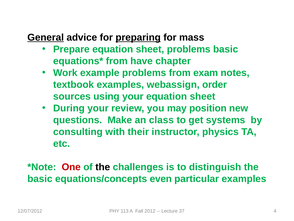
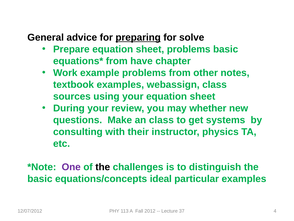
General underline: present -> none
mass: mass -> solve
exam: exam -> other
webassign order: order -> class
position: position -> whether
One colour: red -> purple
even: even -> ideal
